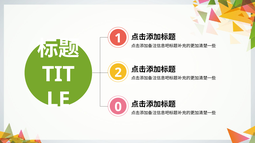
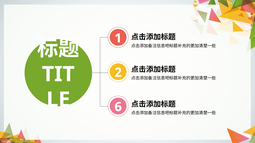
0: 0 -> 6
